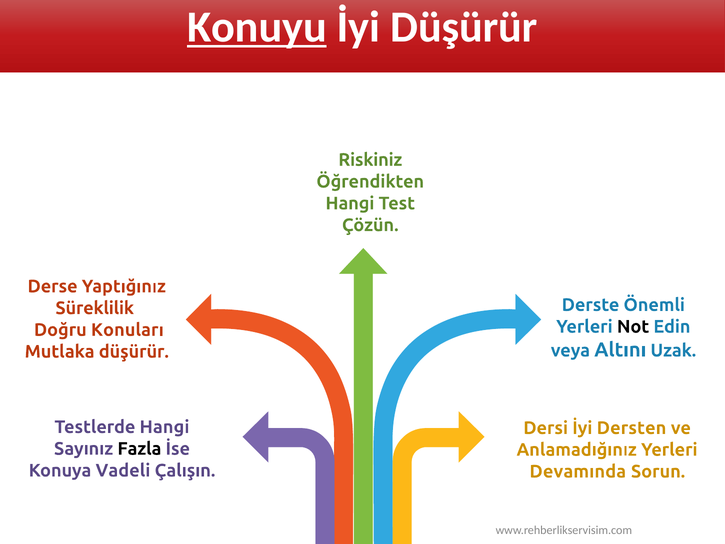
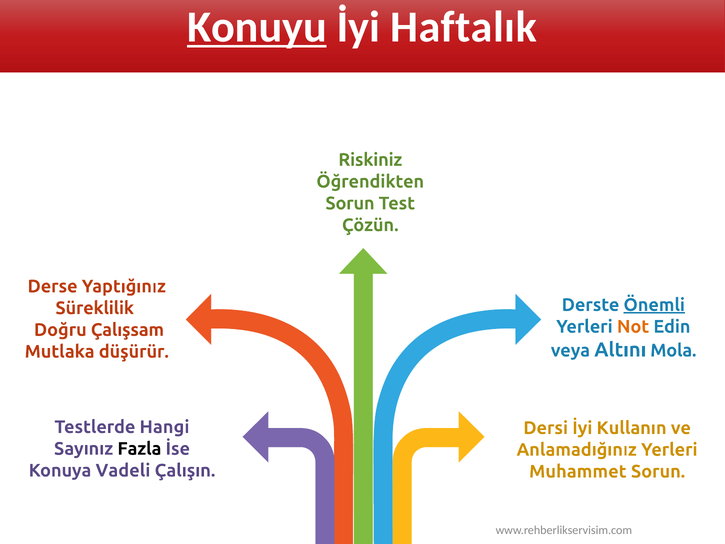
İyi Düşürür: Düşürür -> Haftalık
Hangi at (350, 203): Hangi -> Sorun
Önemli underline: none -> present
Not colour: black -> orange
Konuları: Konuları -> Çalışsam
Uzak: Uzak -> Mola
Dersten: Dersten -> Kullanın
Devamında: Devamında -> Muhammet
